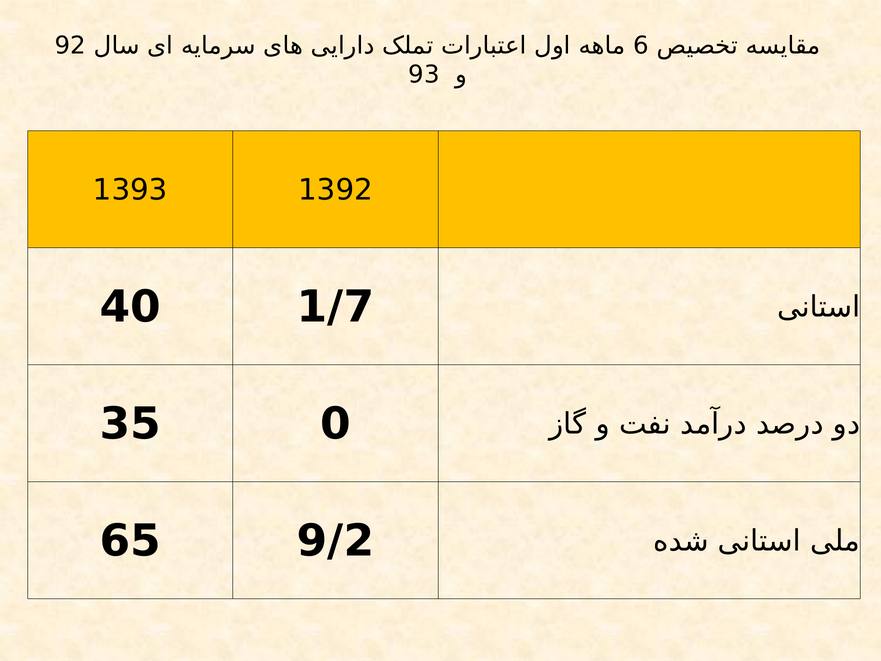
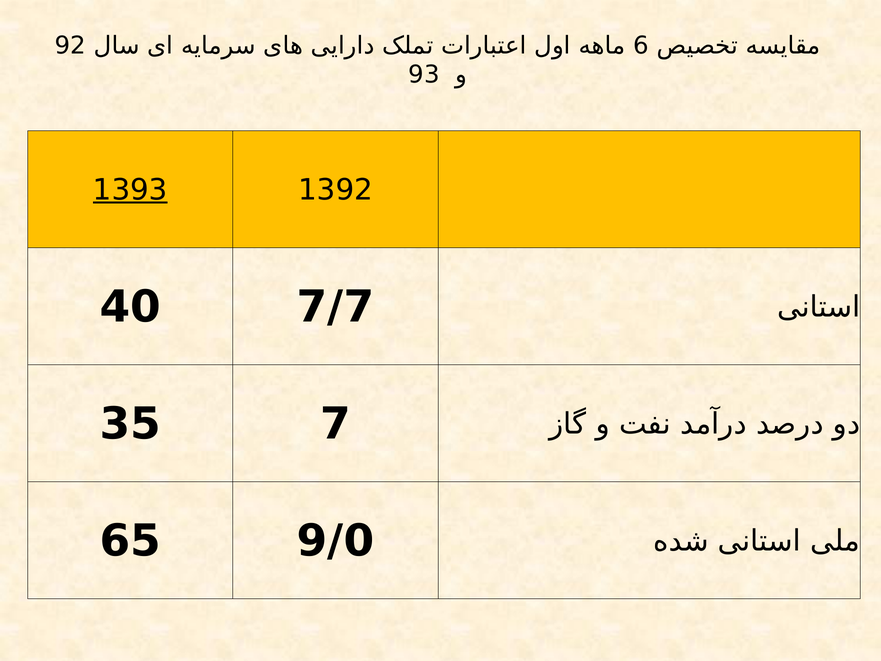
1393 underline: none -> present
1/7: 1/7 -> 7/7
0: 0 -> 7
9/2: 9/2 -> 9/0
